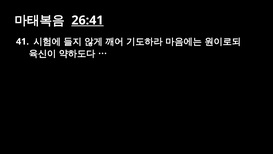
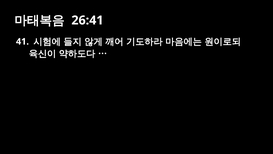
26:41 underline: present -> none
